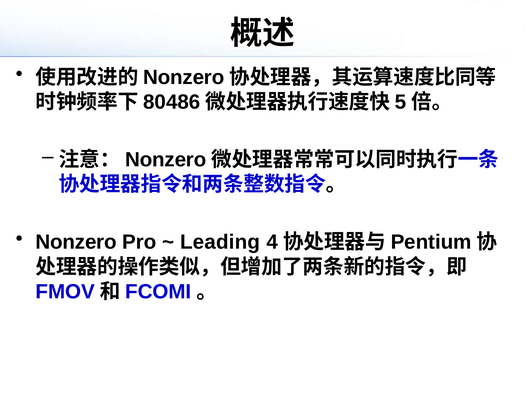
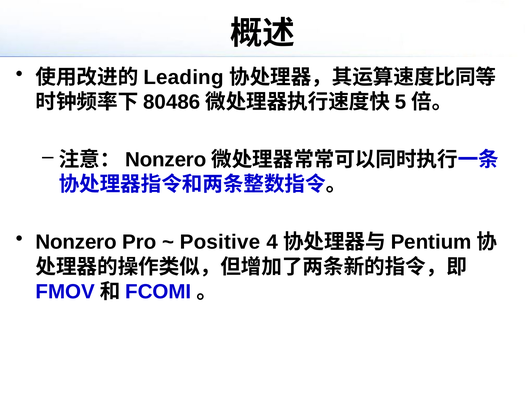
Nonzero at (184, 77): Nonzero -> Leading
Leading: Leading -> Positive
